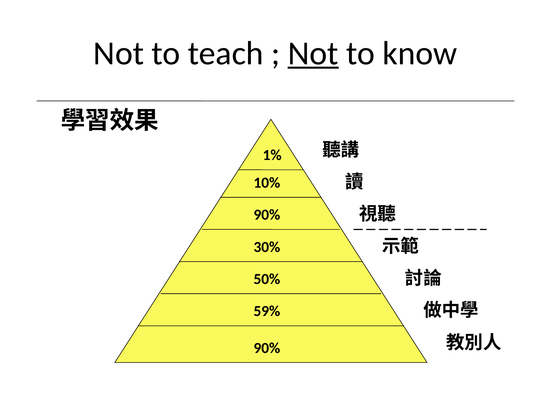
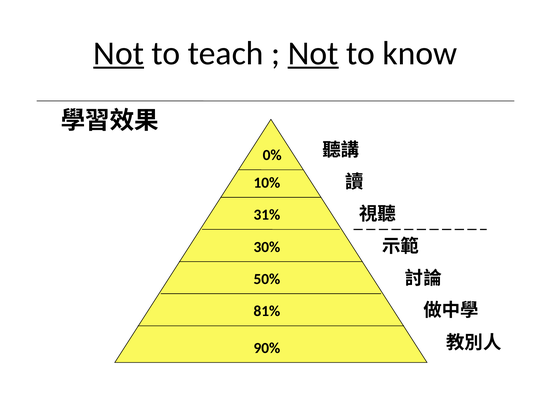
Not at (119, 53) underline: none -> present
1%: 1% -> 0%
90% at (267, 215): 90% -> 31%
59%: 59% -> 81%
